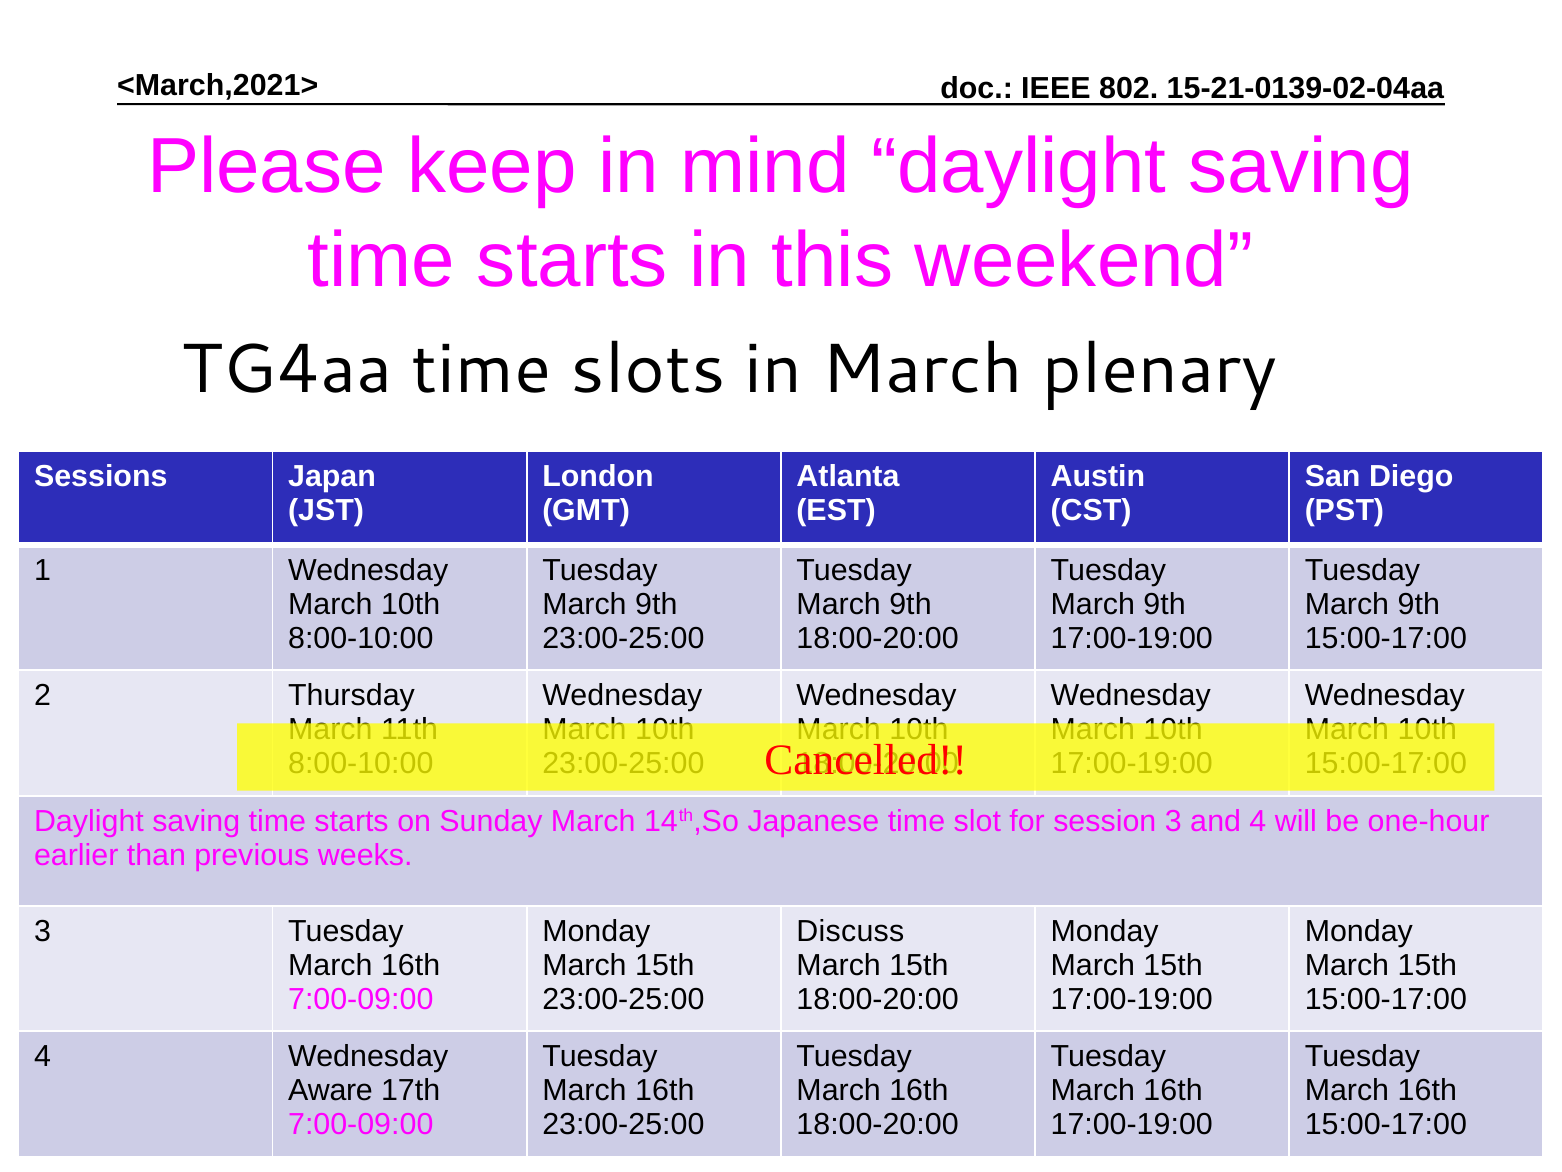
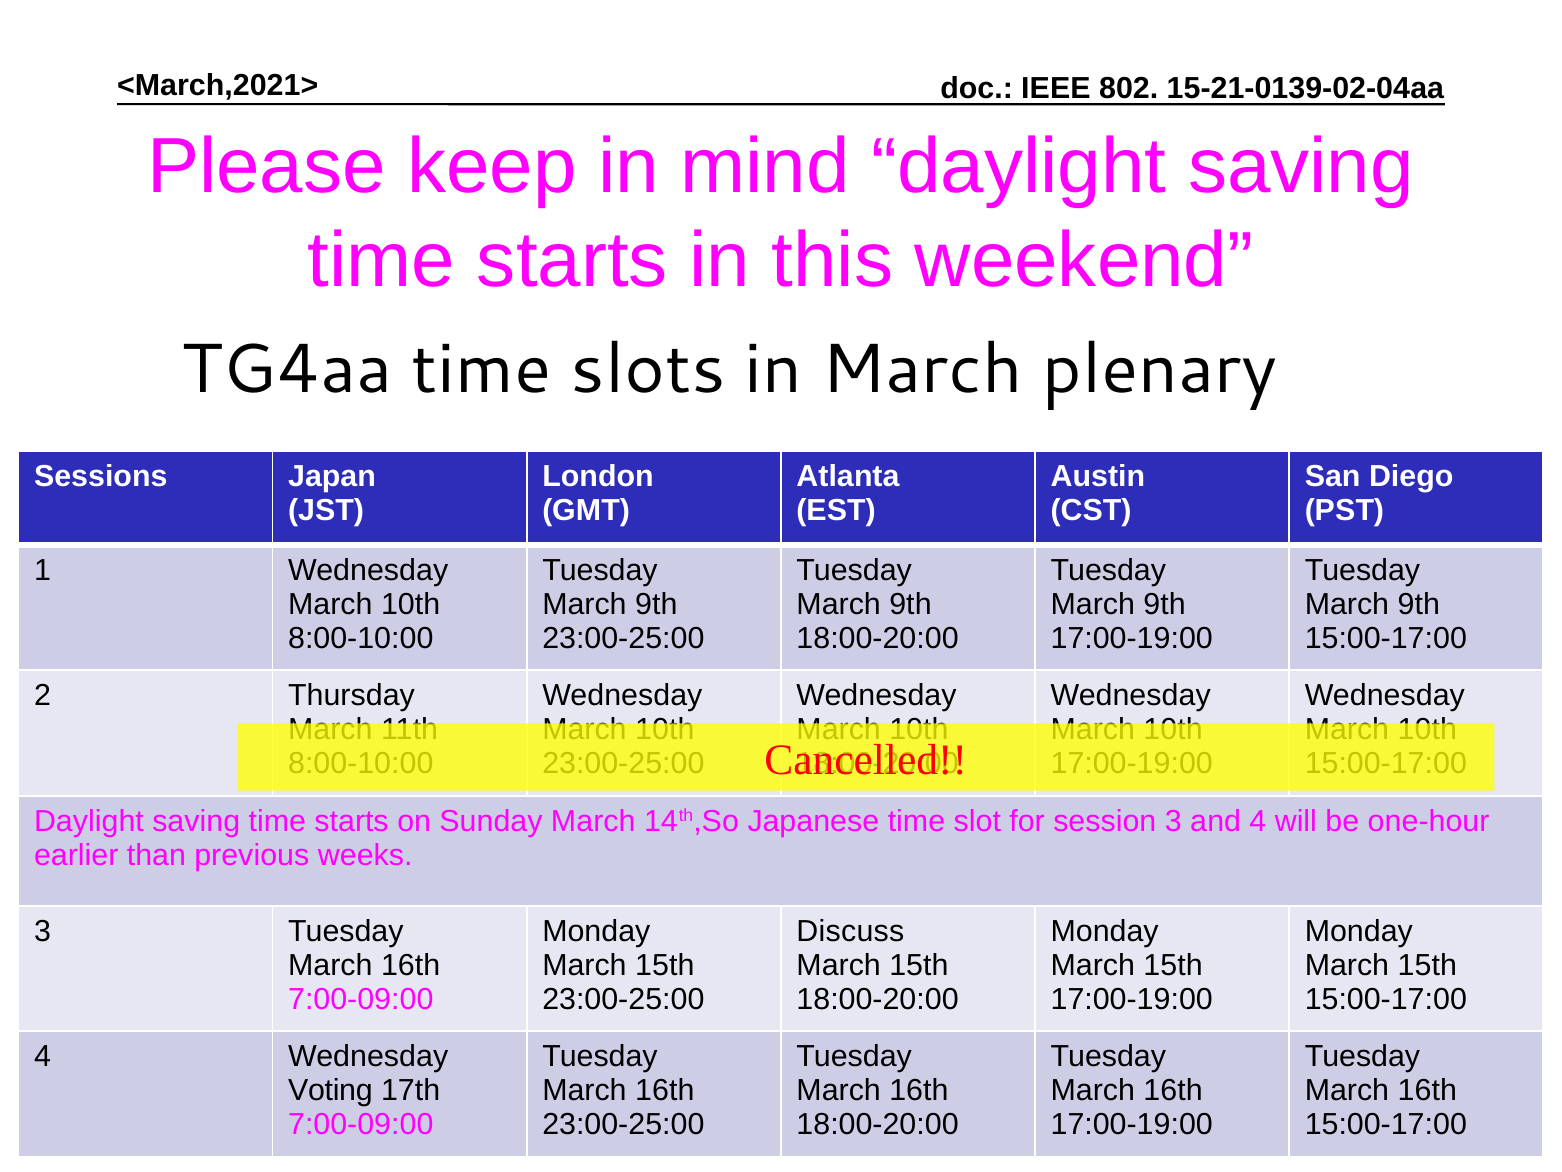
Aware: Aware -> Voting
